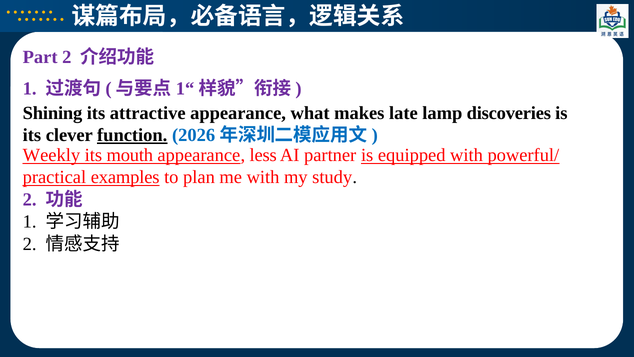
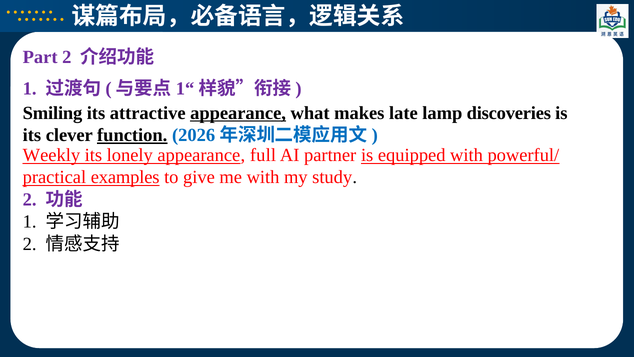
Shining: Shining -> Smiling
appearance at (238, 113) underline: none -> present
mouth: mouth -> lonely
less: less -> full
plan: plan -> give
